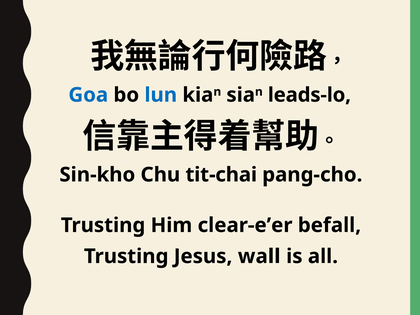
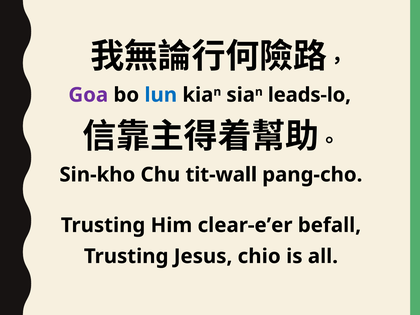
Goa colour: blue -> purple
tit-chai: tit-chai -> tit-wall
wall: wall -> chio
